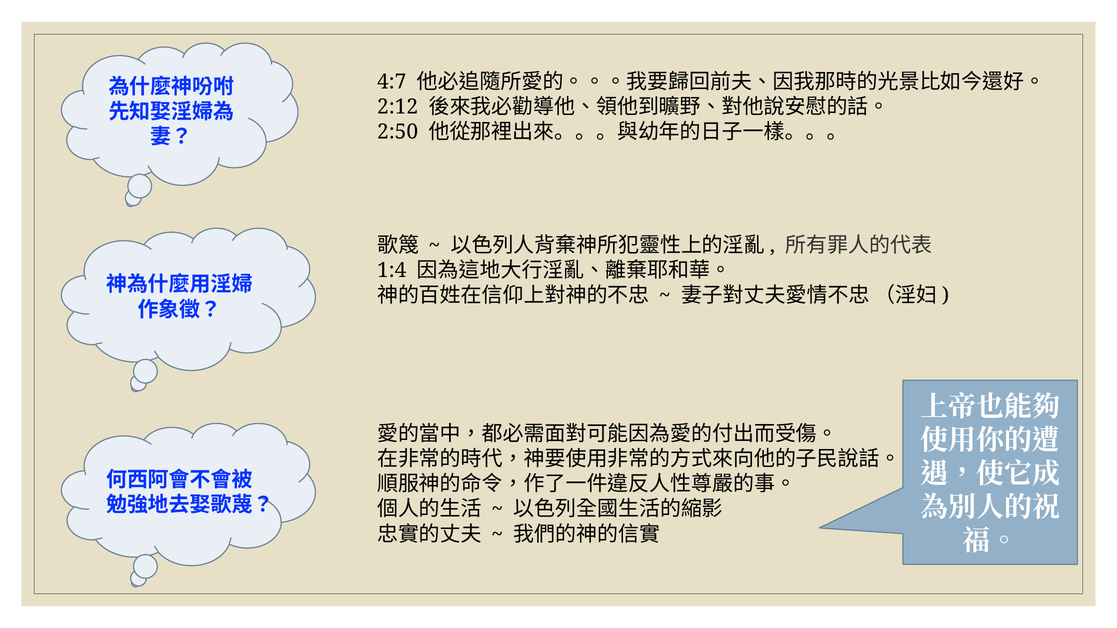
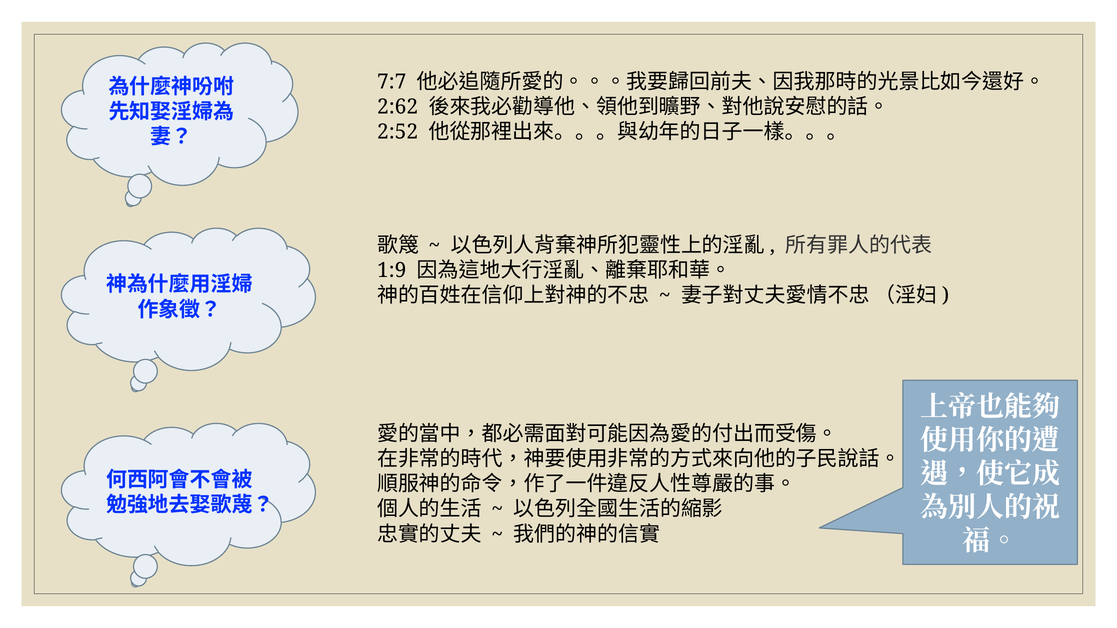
4:7: 4:7 -> 7:7
2:12: 2:12 -> 2:62
2:50: 2:50 -> 2:52
1:4: 1:4 -> 1:9
